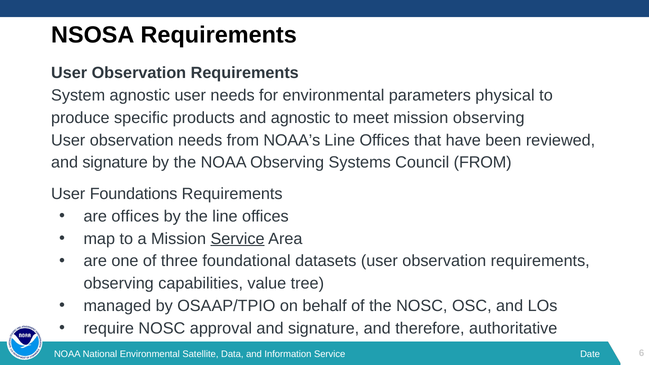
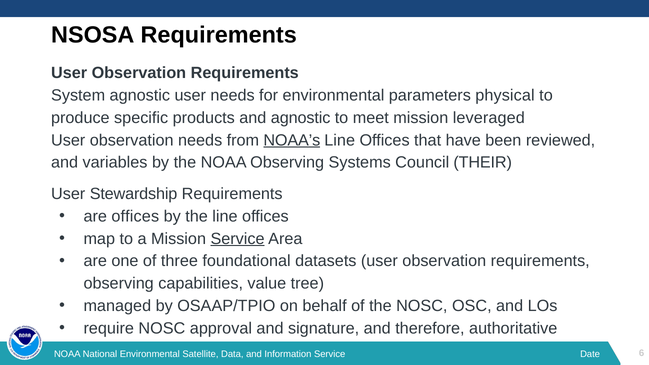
mission observing: observing -> leveraged
NOAA’s underline: none -> present
signature at (115, 163): signature -> variables
Council FROM: FROM -> THEIR
Foundations: Foundations -> Stewardship
